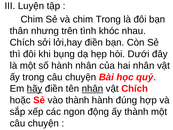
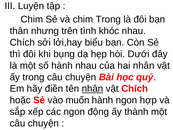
lởi,hay điền: điền -> biểu
hành nhân: nhân -> nhau
hãy underline: present -> none
vào thành: thành -> muốn
hành đúng: đúng -> ngon
